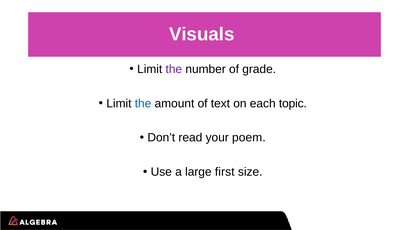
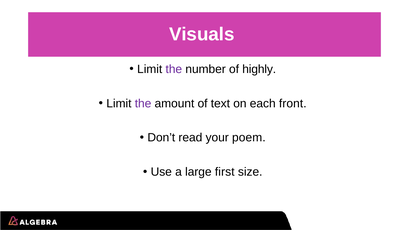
grade: grade -> highly
the at (143, 103) colour: blue -> purple
topic: topic -> front
